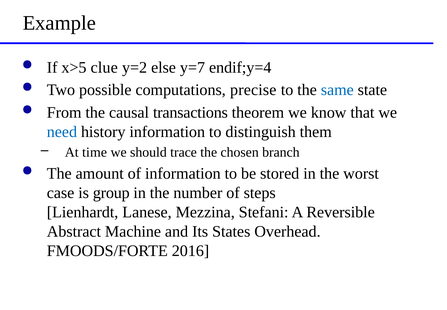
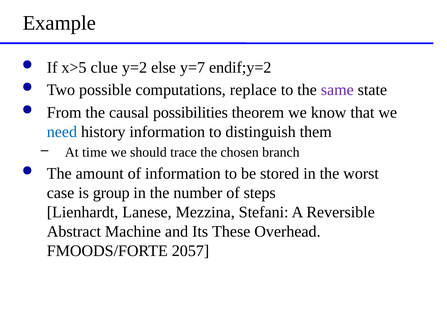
endif;y=4: endif;y=4 -> endif;y=2
precise: precise -> replace
same colour: blue -> purple
transactions: transactions -> possibilities
States: States -> These
2016: 2016 -> 2057
